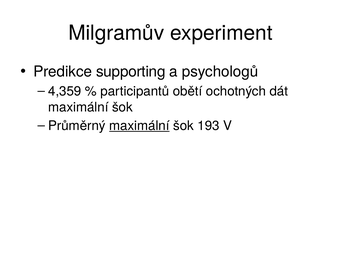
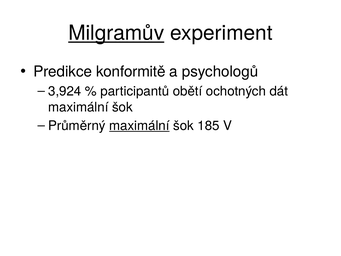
Milgramův underline: none -> present
supporting: supporting -> konformitě
4,359: 4,359 -> 3,924
193: 193 -> 185
